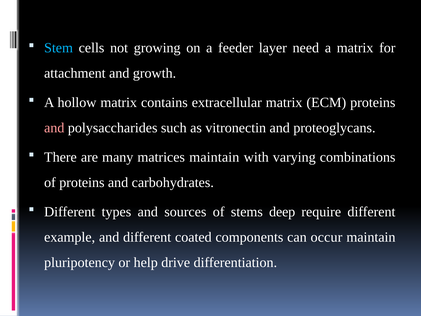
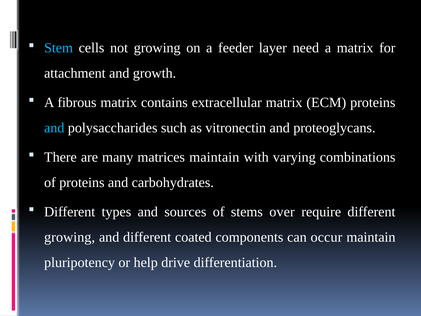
hollow: hollow -> fibrous
and at (54, 128) colour: pink -> light blue
deep: deep -> over
example at (70, 237): example -> growing
